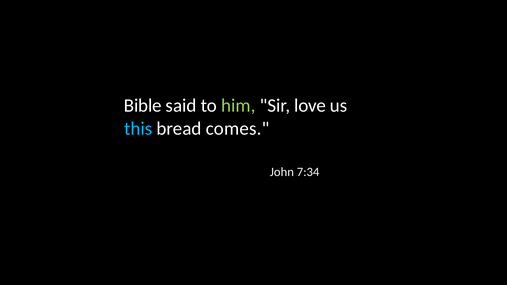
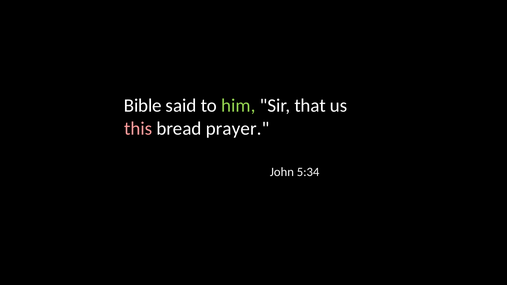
love: love -> that
this colour: light blue -> pink
comes: comes -> prayer
7:34: 7:34 -> 5:34
